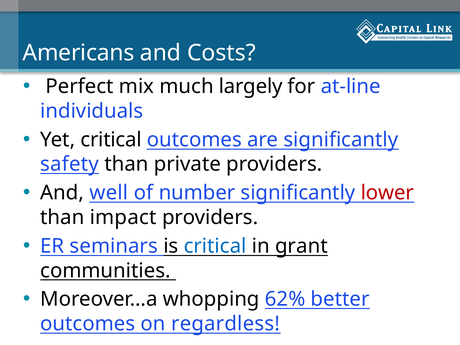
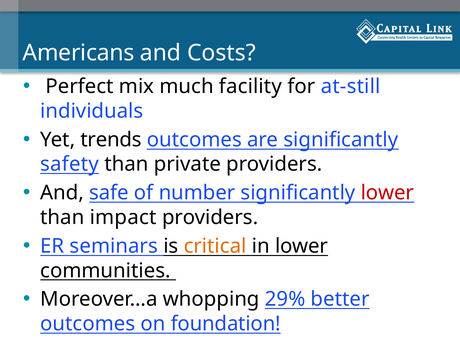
largely: largely -> facility
at-line: at-line -> at-still
Yet critical: critical -> trends
well: well -> safe
critical at (215, 246) colour: blue -> orange
in grant: grant -> lower
62%: 62% -> 29%
regardless: regardless -> foundation
